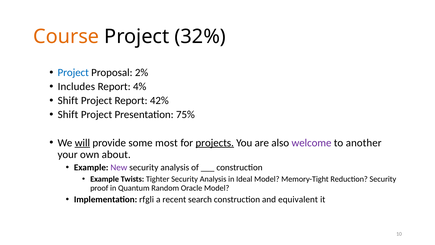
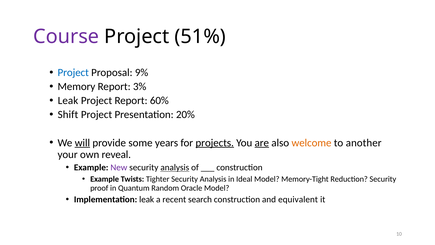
Course colour: orange -> purple
32%: 32% -> 51%
2%: 2% -> 9%
Includes: Includes -> Memory
4%: 4% -> 3%
Shift at (68, 101): Shift -> Leak
42%: 42% -> 60%
75%: 75% -> 20%
most: most -> years
are underline: none -> present
welcome colour: purple -> orange
about: about -> reveal
analysis at (175, 167) underline: none -> present
Implementation rfgli: rfgli -> leak
